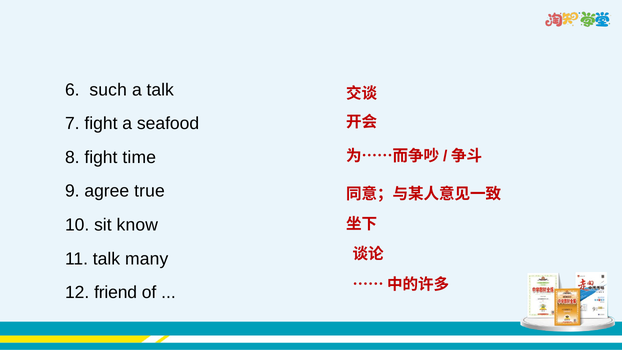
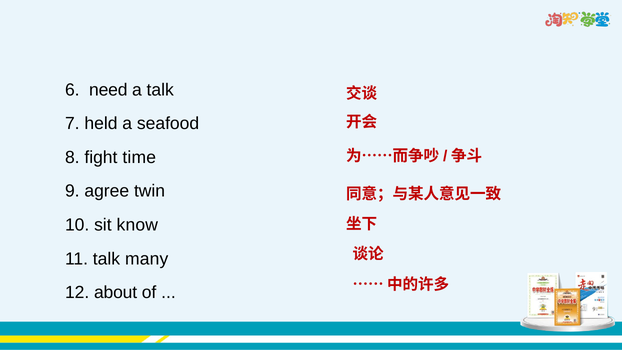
such: such -> need
7 fight: fight -> held
true: true -> twin
friend: friend -> about
